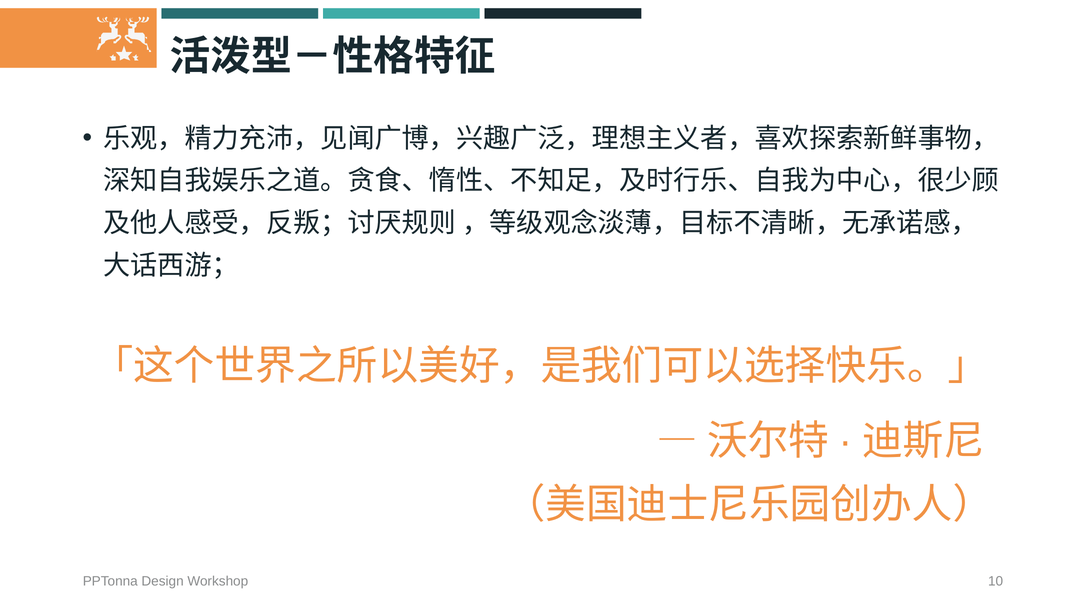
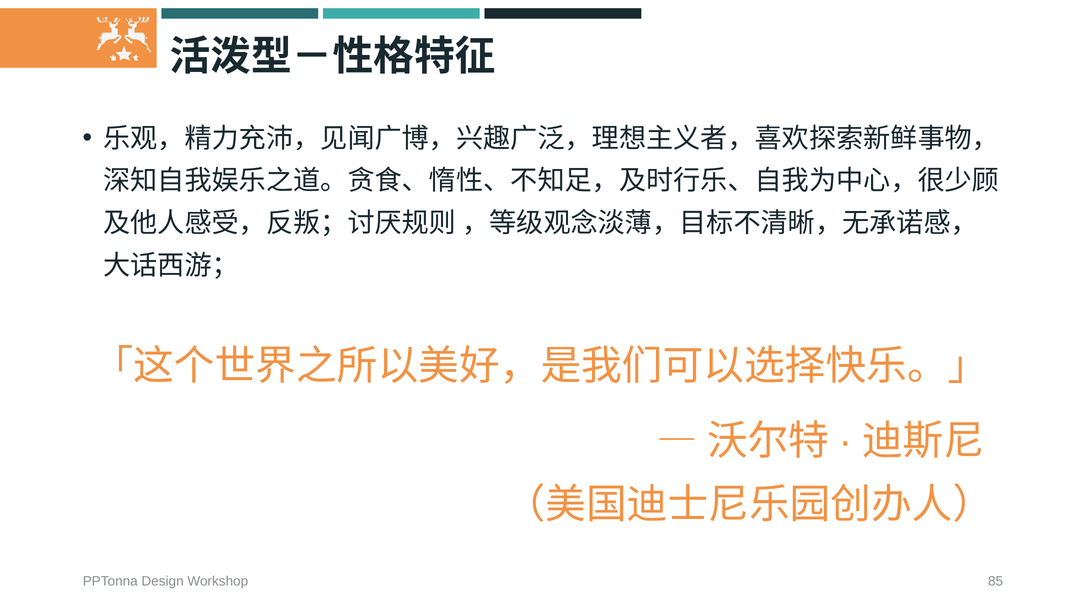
10: 10 -> 85
